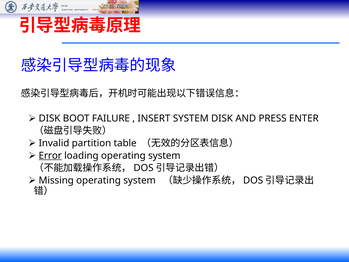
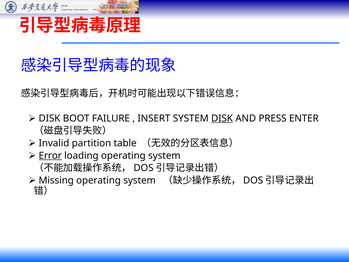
DISK at (222, 118) underline: none -> present
